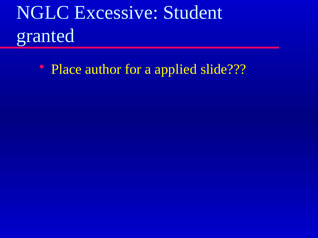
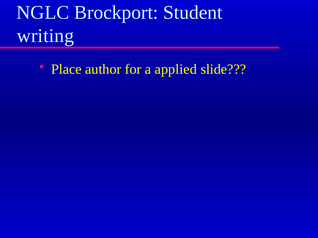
Excessive: Excessive -> Brockport
granted: granted -> writing
